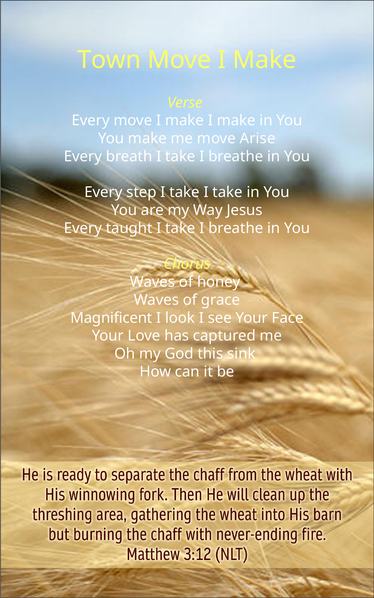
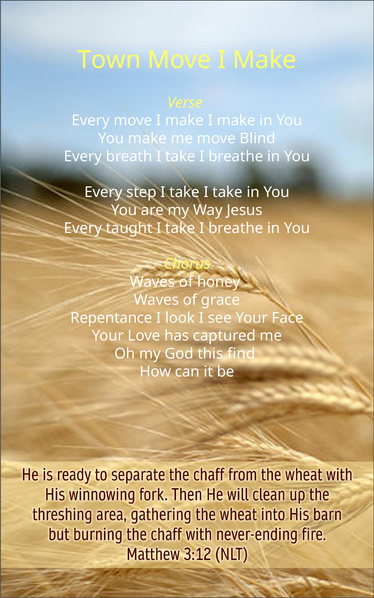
Arise: Arise -> Blind
Magnificent: Magnificent -> Repentance
sink: sink -> find
